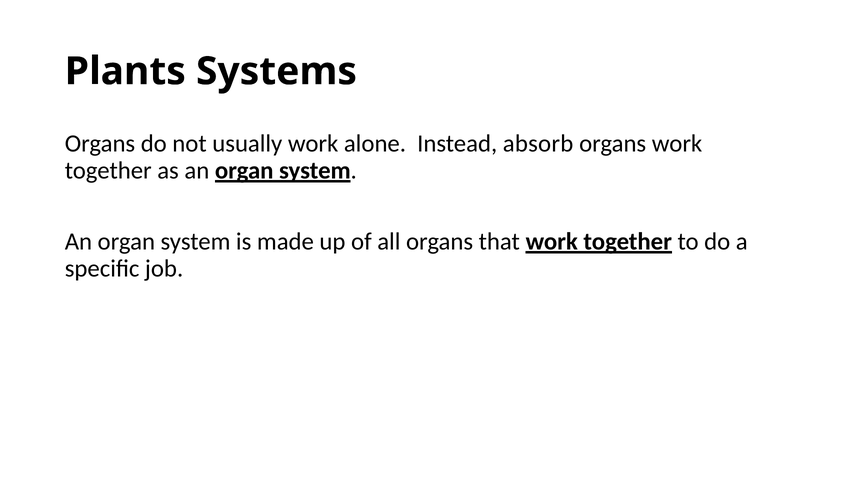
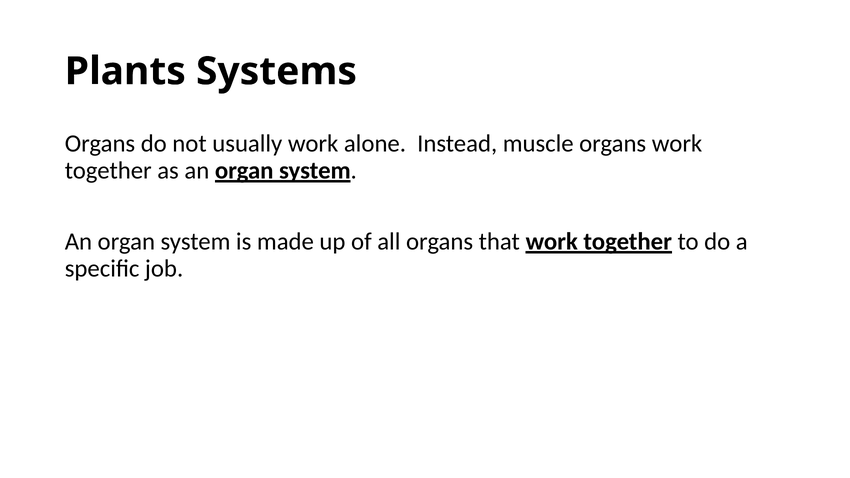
absorb: absorb -> muscle
